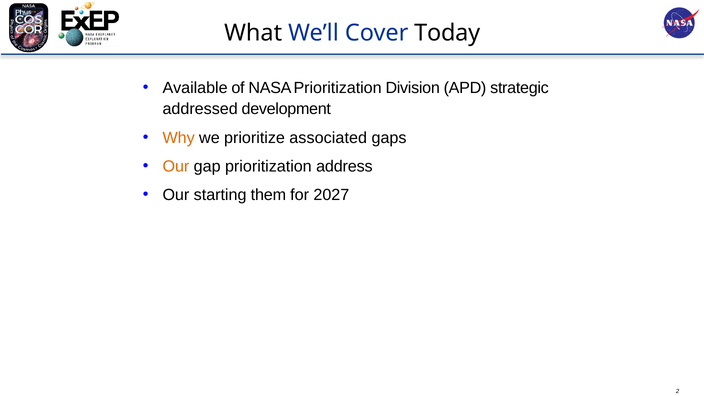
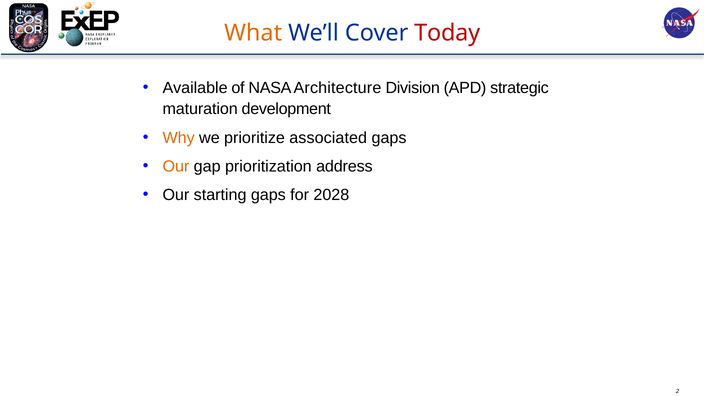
What colour: black -> orange
Today colour: black -> red
NASA Prioritization: Prioritization -> Architecture
addressed: addressed -> maturation
starting them: them -> gaps
2027: 2027 -> 2028
